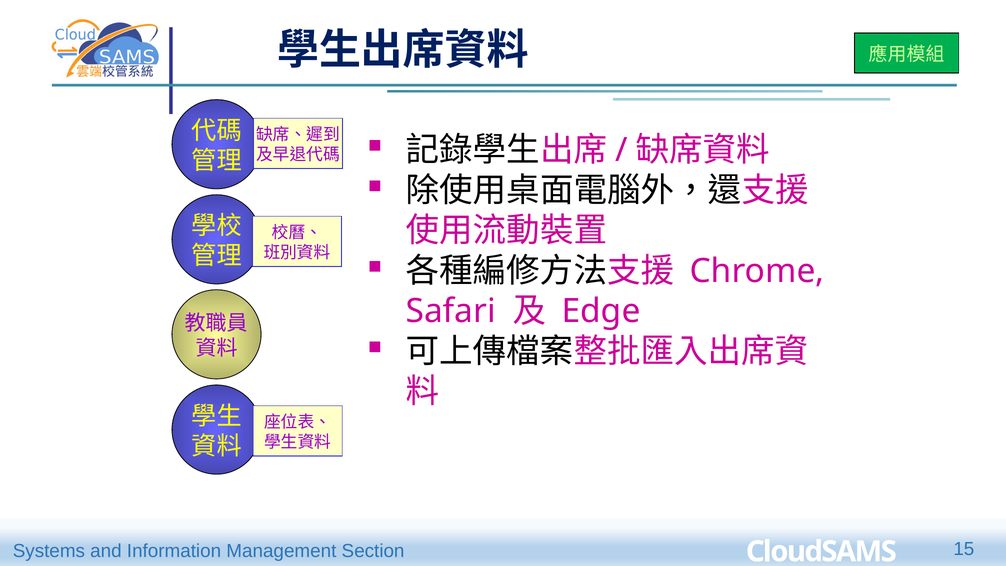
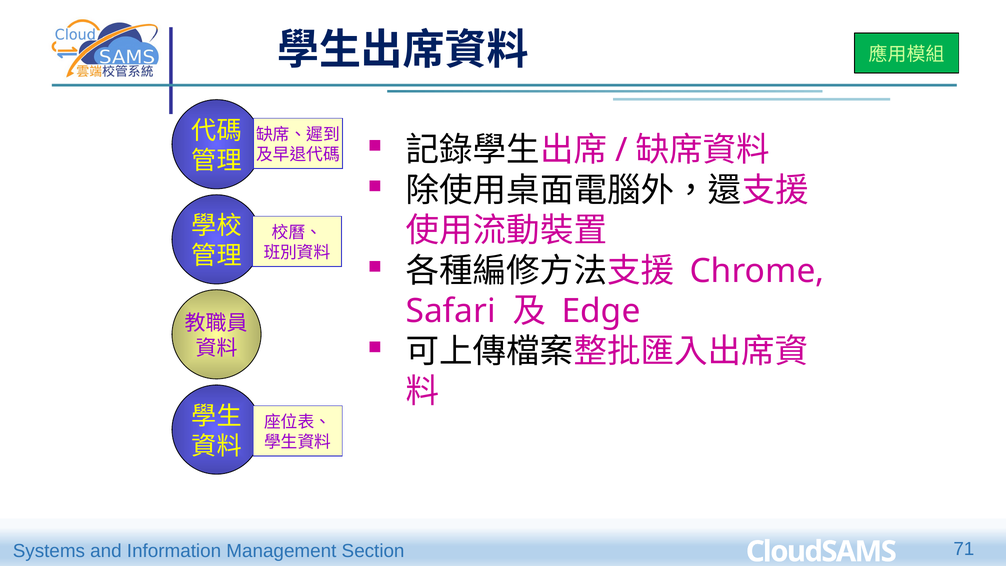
15: 15 -> 71
